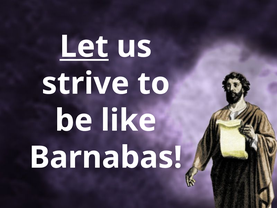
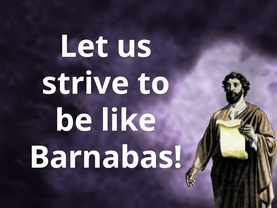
Let underline: present -> none
